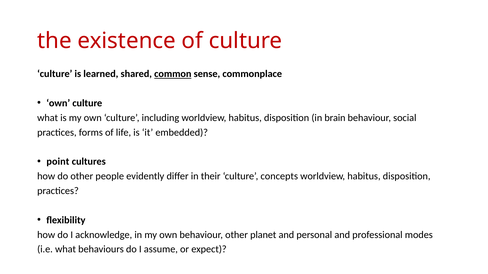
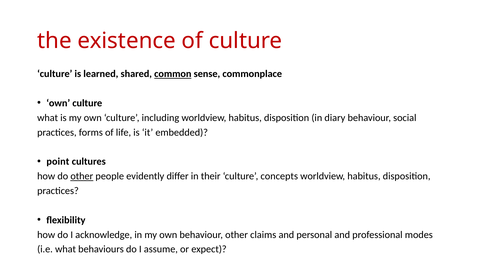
brain: brain -> diary
other at (82, 177) underline: none -> present
planet: planet -> claims
